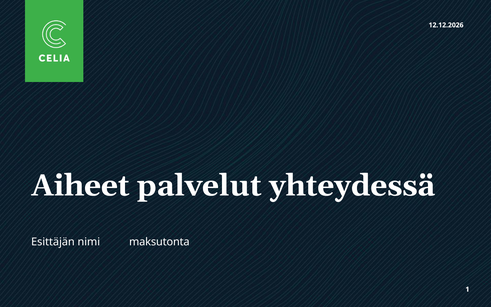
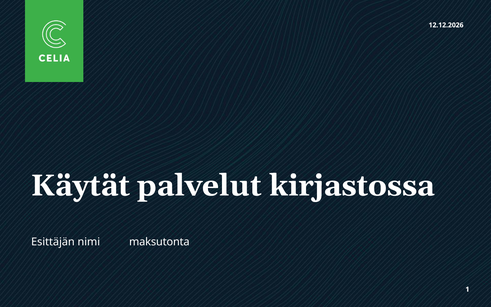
Aiheet: Aiheet -> Käytät
yhteydessä: yhteydessä -> kirjastossa
